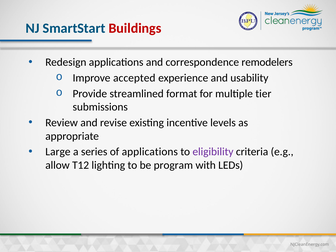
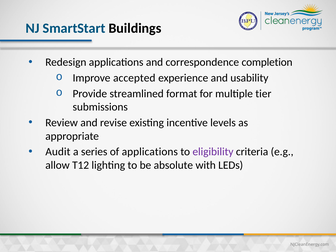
Buildings colour: red -> black
remodelers: remodelers -> completion
Large: Large -> Audit
program: program -> absolute
